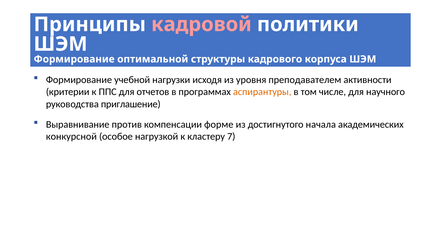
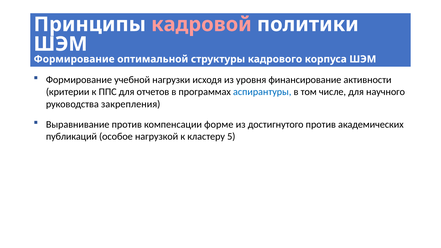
преподавателем: преподавателем -> финансирование
аспирантуры colour: orange -> blue
приглашение: приглашение -> закрепления
достигнутого начала: начала -> против
конкурсной: конкурсной -> публикаций
7: 7 -> 5
